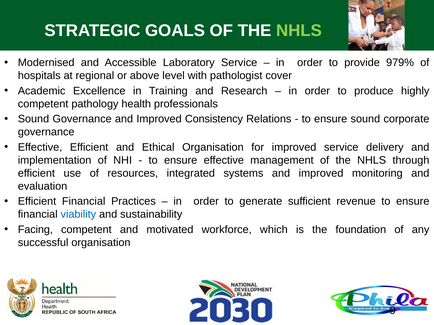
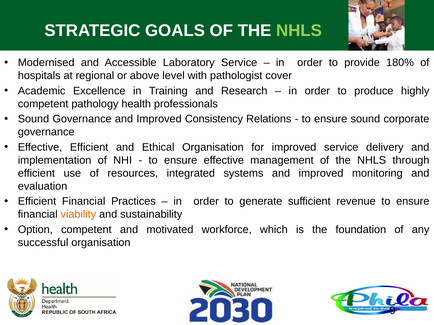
979%: 979% -> 180%
viability colour: blue -> orange
Facing: Facing -> Option
